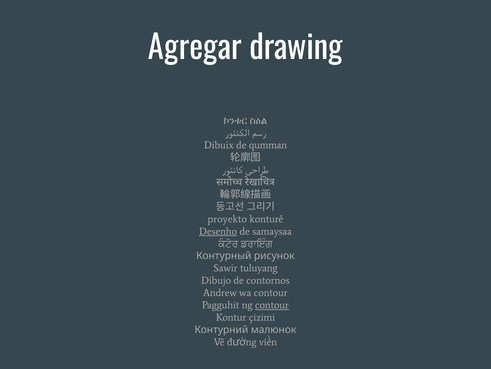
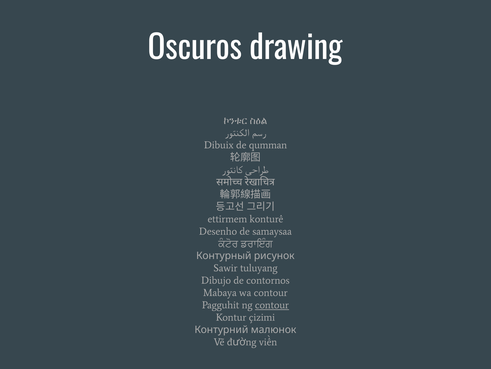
Agregar: Agregar -> Oscuros
proyekto: proyekto -> ettirmem
Desenho underline: present -> none
Andrew: Andrew -> Mabaya
